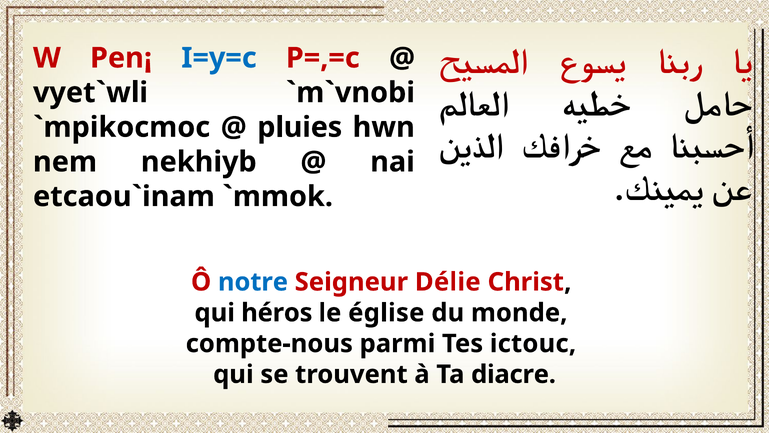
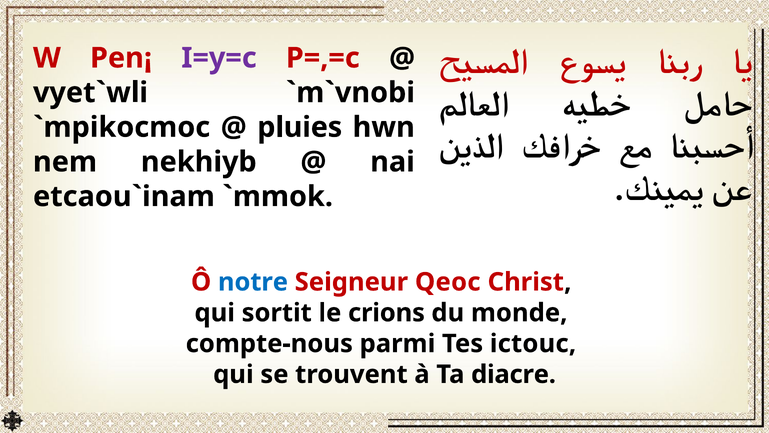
I=y=c colour: blue -> purple
Délie: Délie -> Qeoc
héros: héros -> sortit
église: église -> crions
